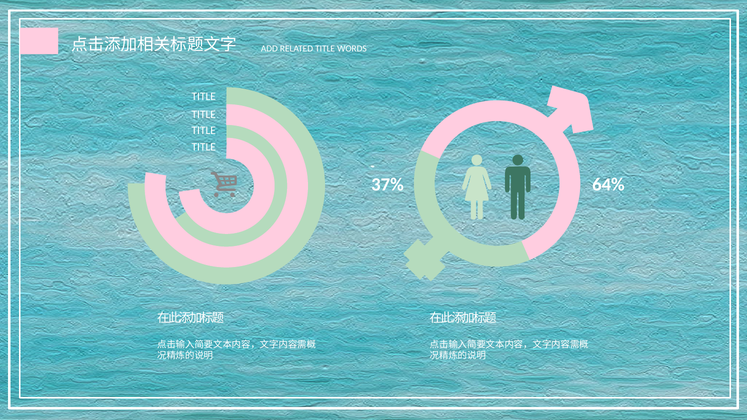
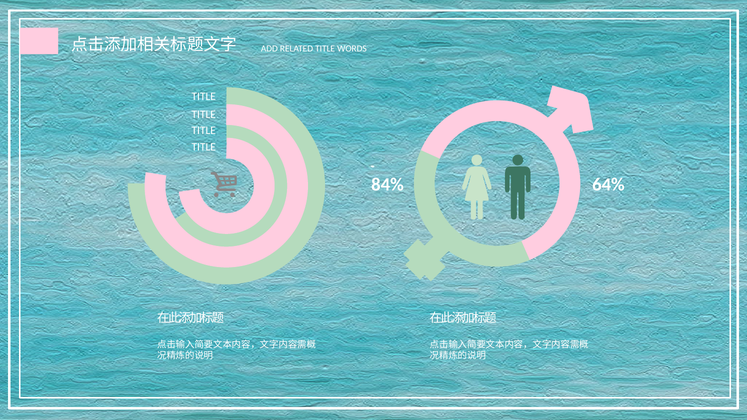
37%: 37% -> 84%
